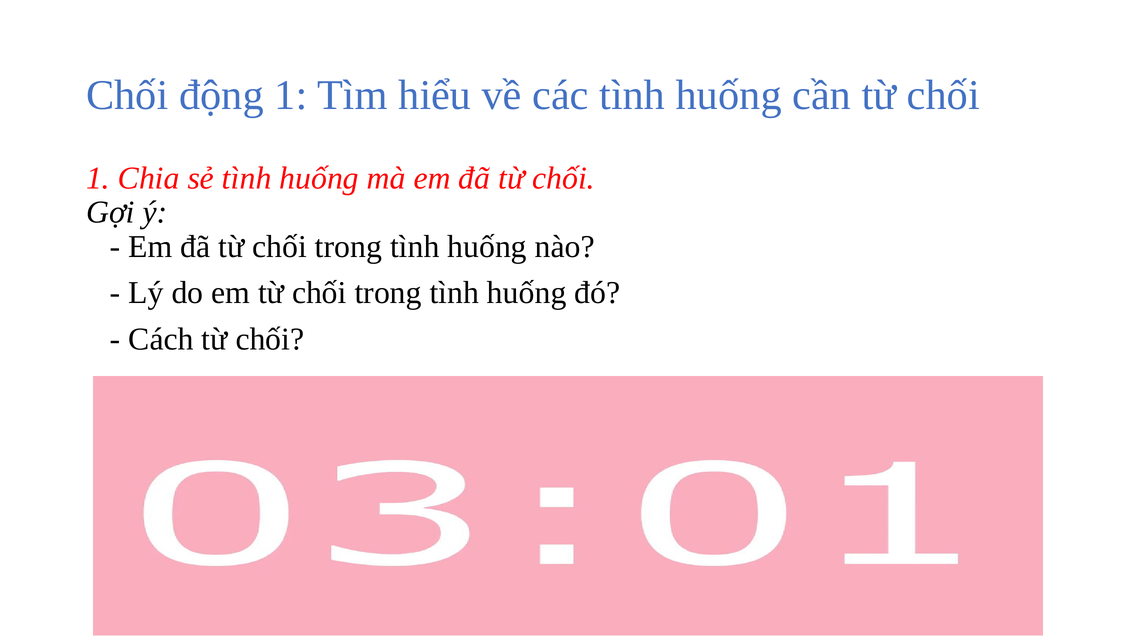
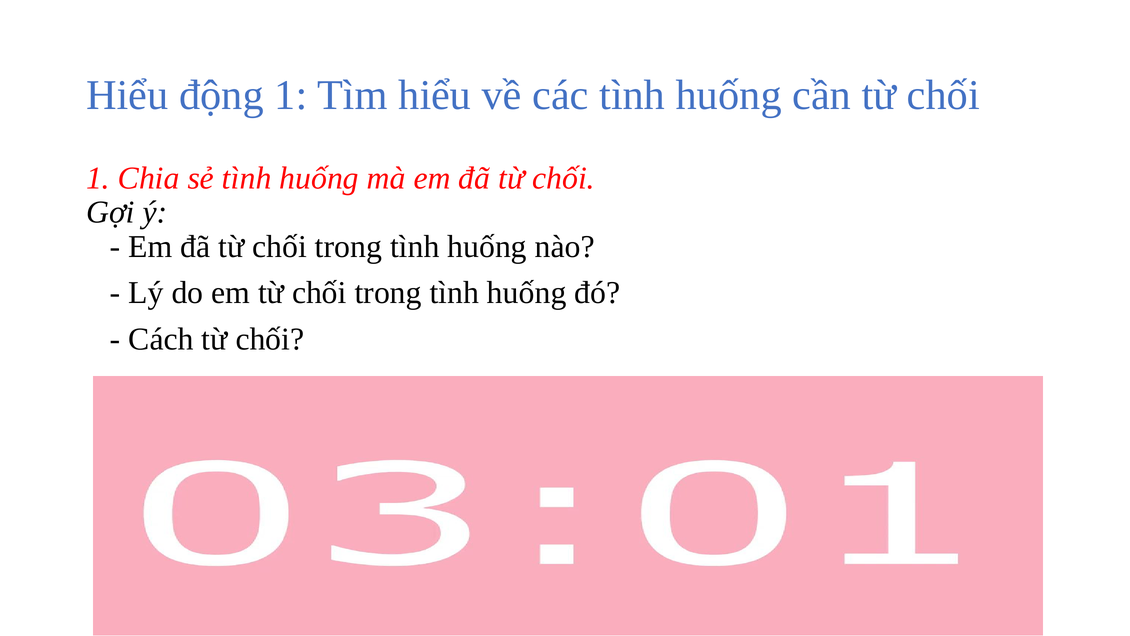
Chối at (127, 95): Chối -> Hiểu
